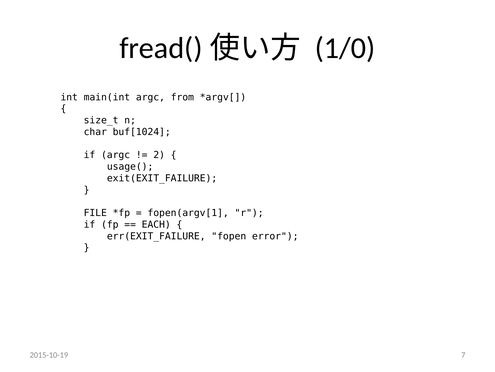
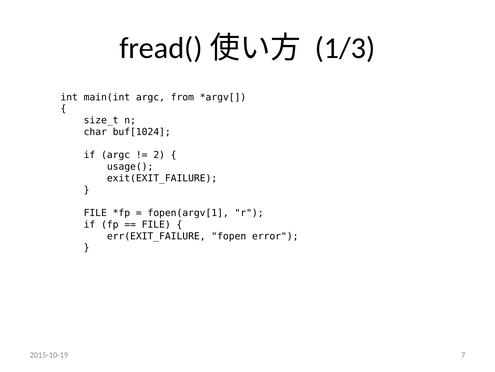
1/0: 1/0 -> 1/3
EACH at (156, 224): EACH -> FILE
